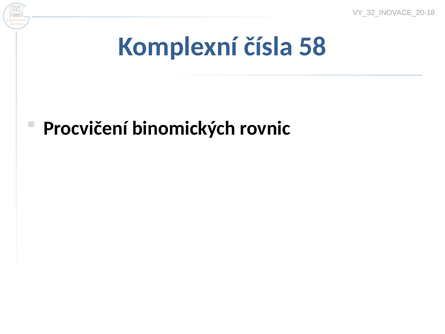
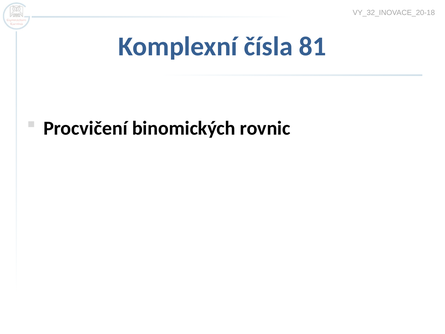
58: 58 -> 81
